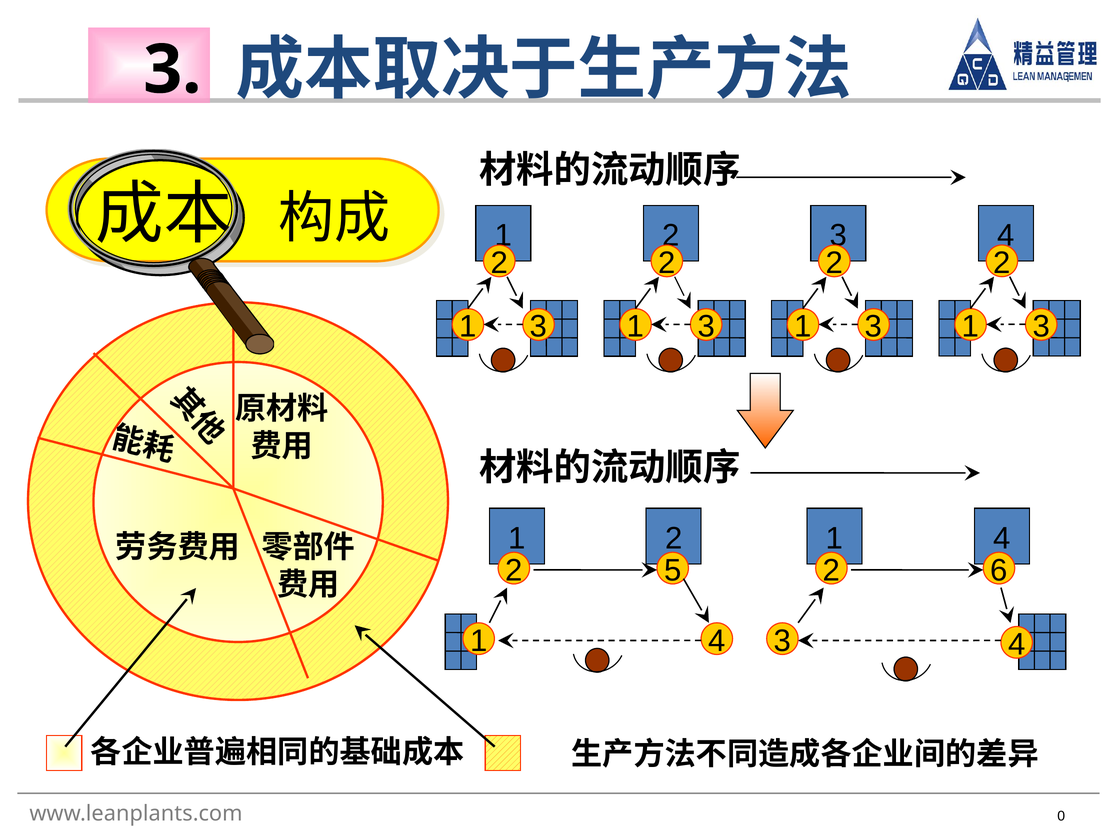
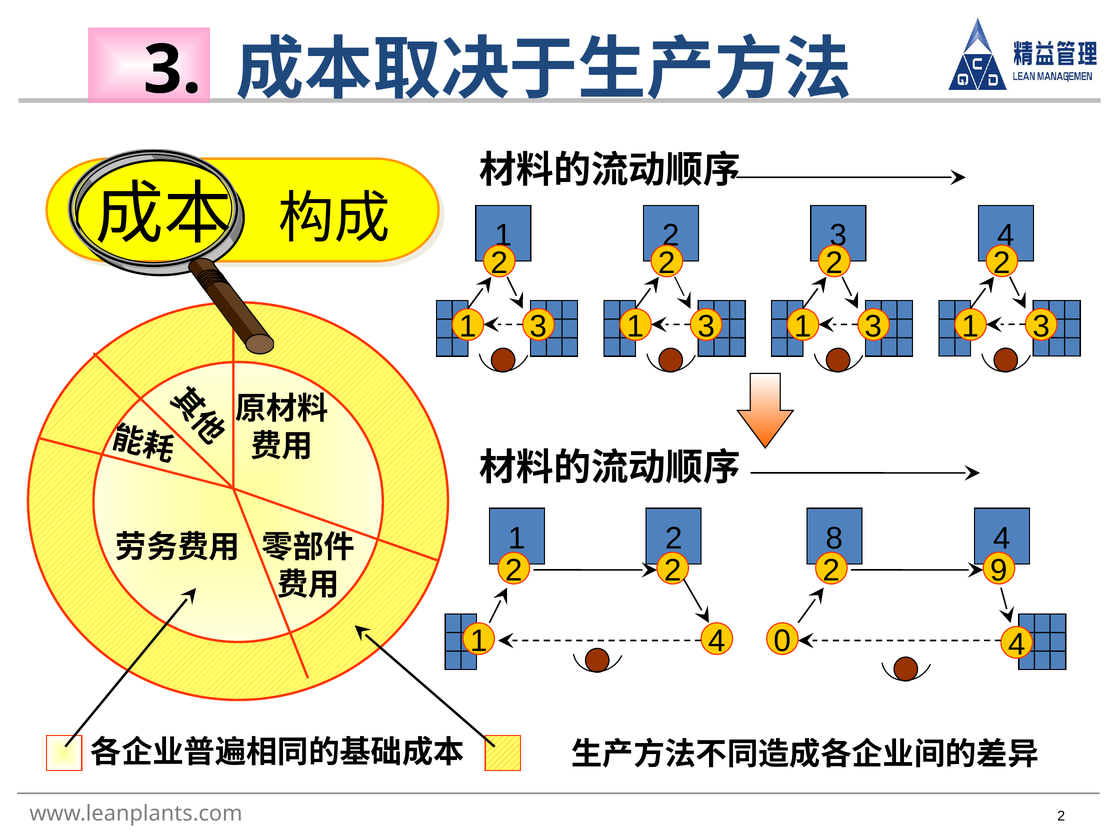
1 2 1: 1 -> 8
2 5: 5 -> 2
6: 6 -> 9
4 3: 3 -> 0
0 at (1061, 816): 0 -> 2
